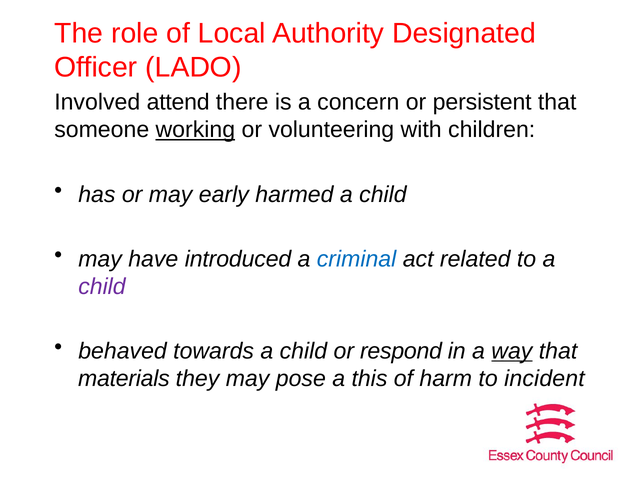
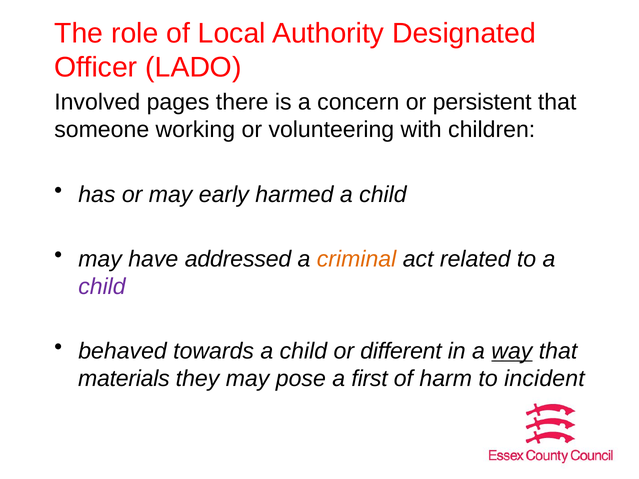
attend: attend -> pages
working underline: present -> none
introduced: introduced -> addressed
criminal colour: blue -> orange
respond: respond -> different
this: this -> first
